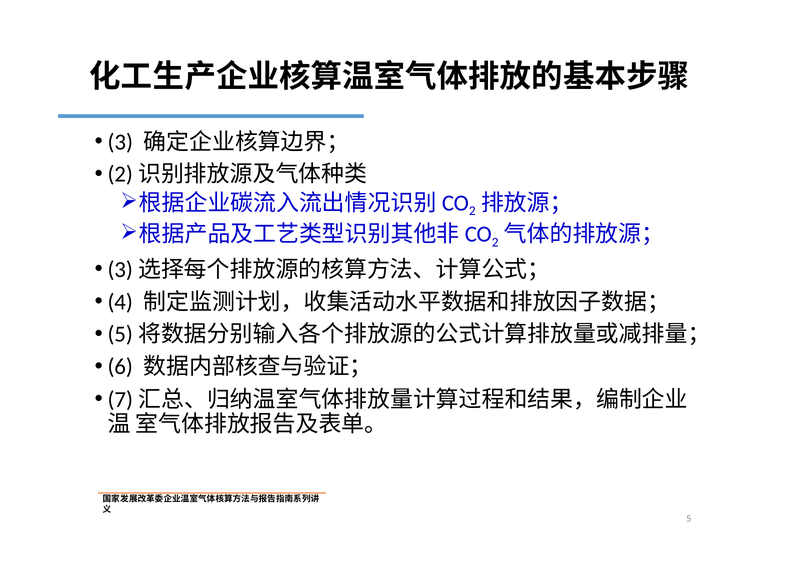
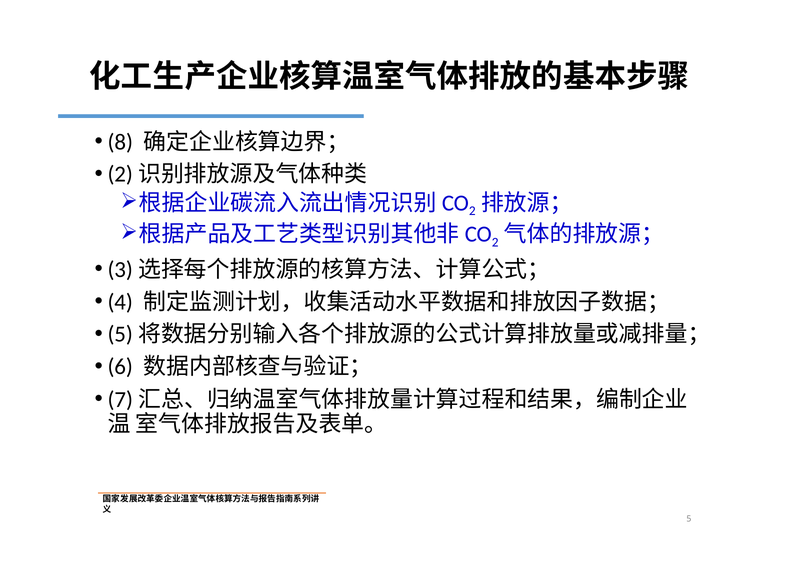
3: 3 -> 8
